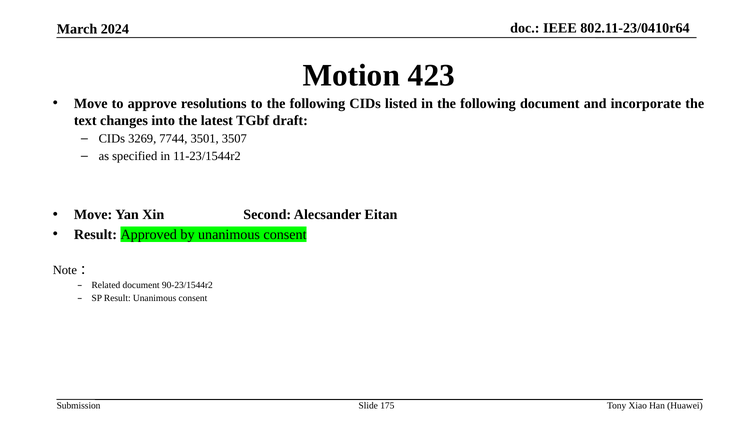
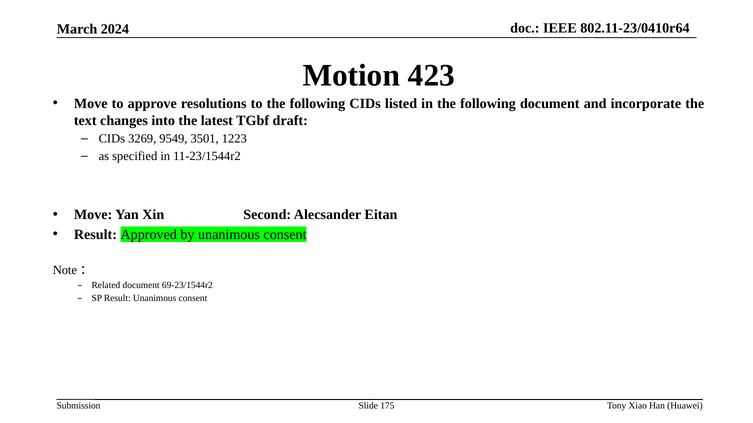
7744: 7744 -> 9549
3507: 3507 -> 1223
90-23/1544r2: 90-23/1544r2 -> 69-23/1544r2
